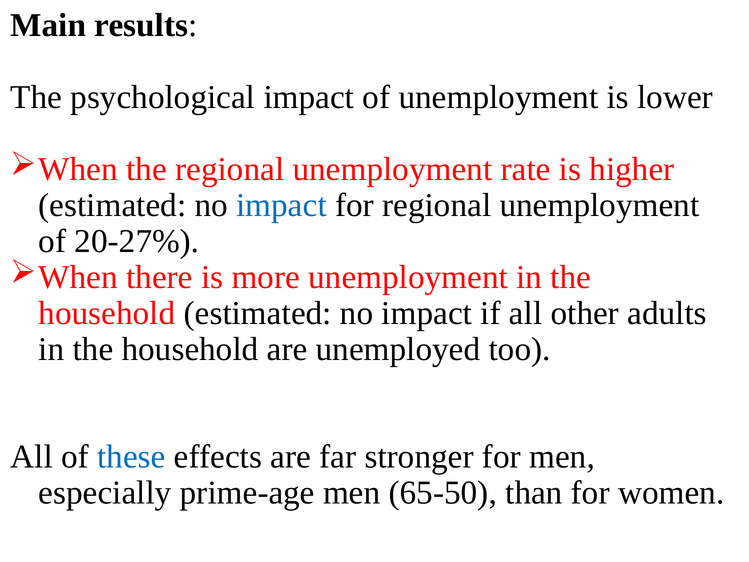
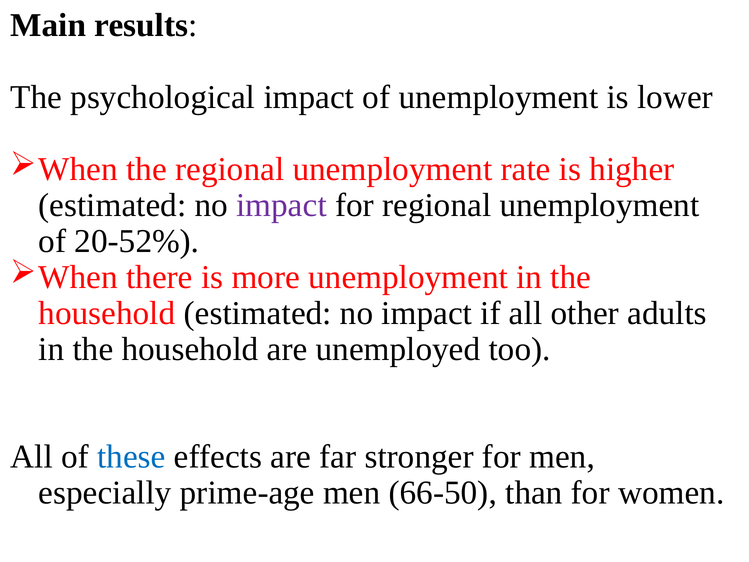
impact at (281, 205) colour: blue -> purple
20-27%: 20-27% -> 20-52%
65-50: 65-50 -> 66-50
